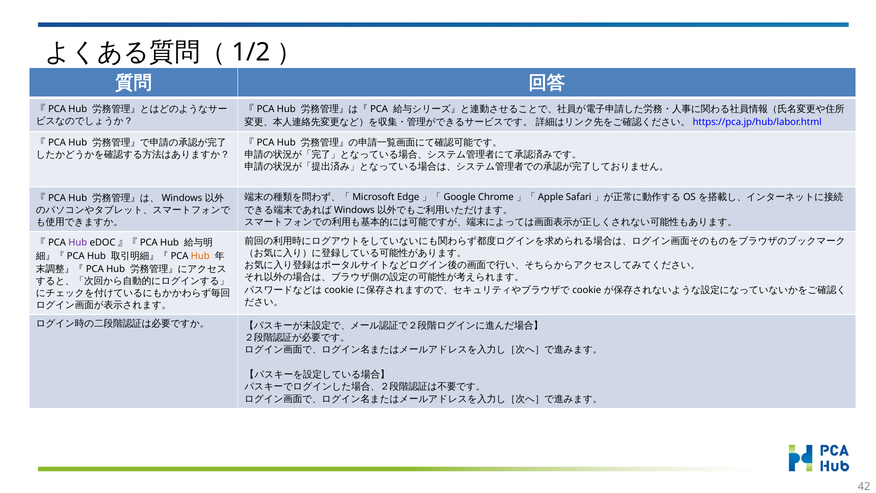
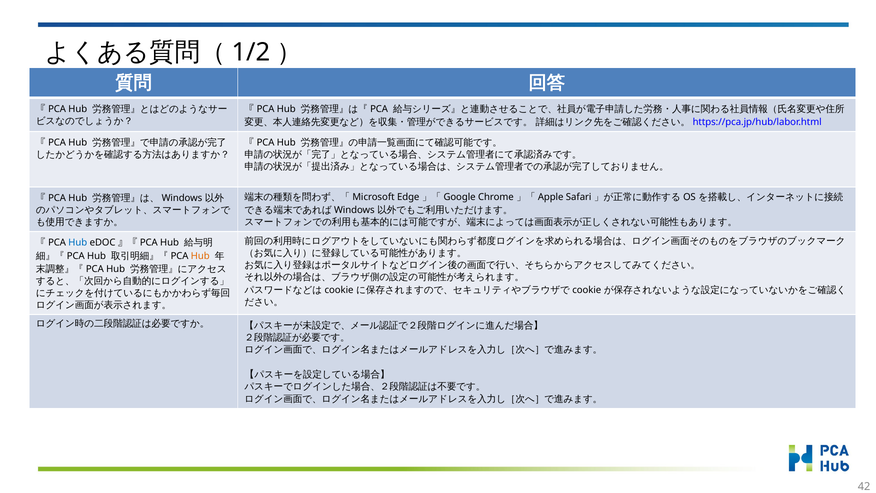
Hub at (78, 243) colour: purple -> blue
